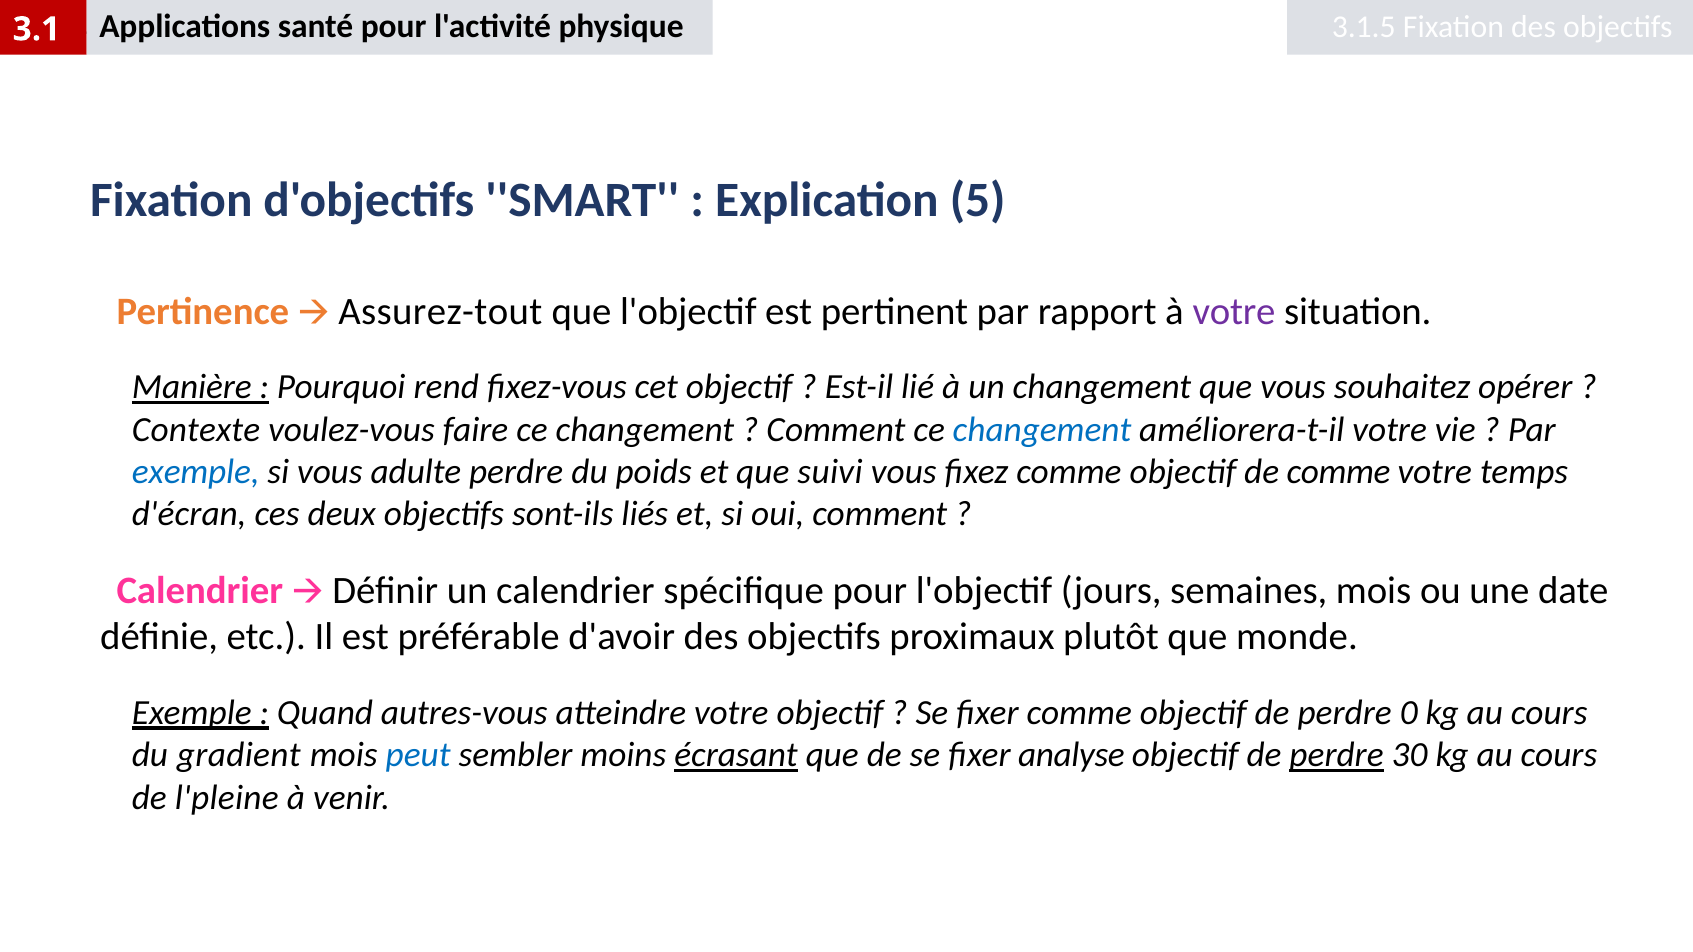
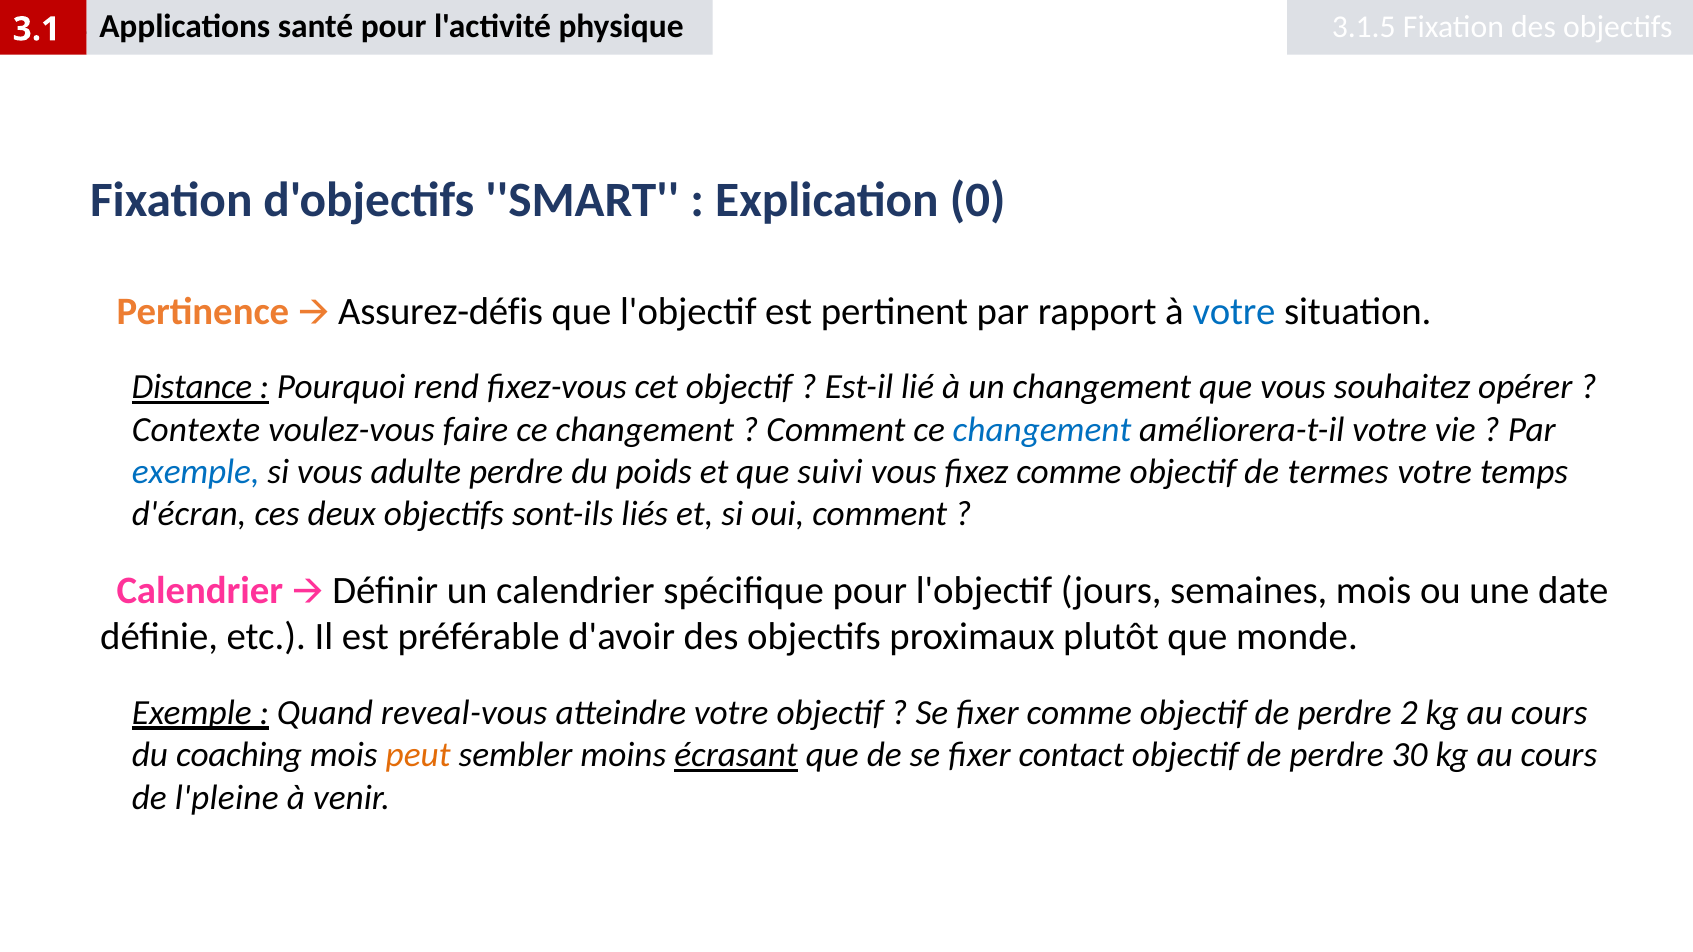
5: 5 -> 0
Assurez-tout: Assurez-tout -> Assurez-défis
votre at (1234, 311) colour: purple -> blue
Manière: Manière -> Distance
de comme: comme -> termes
autres-vous: autres-vous -> reveal-vous
0: 0 -> 2
gradient: gradient -> coaching
peut colour: blue -> orange
analyse: analyse -> contact
perdre at (1337, 756) underline: present -> none
